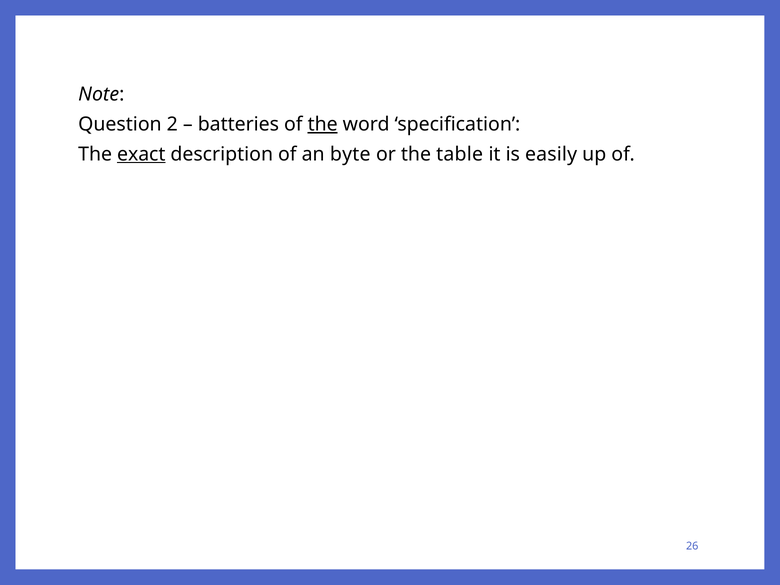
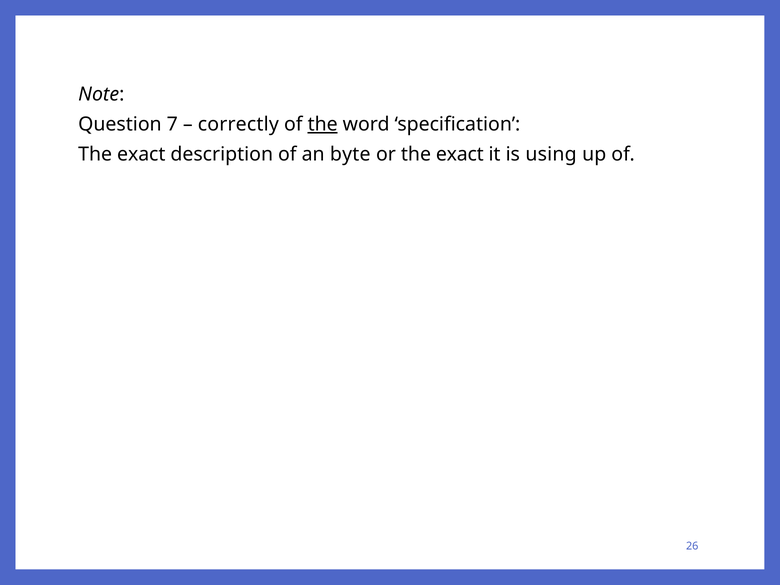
2: 2 -> 7
batteries: batteries -> correctly
exact at (141, 154) underline: present -> none
or the table: table -> exact
easily: easily -> using
